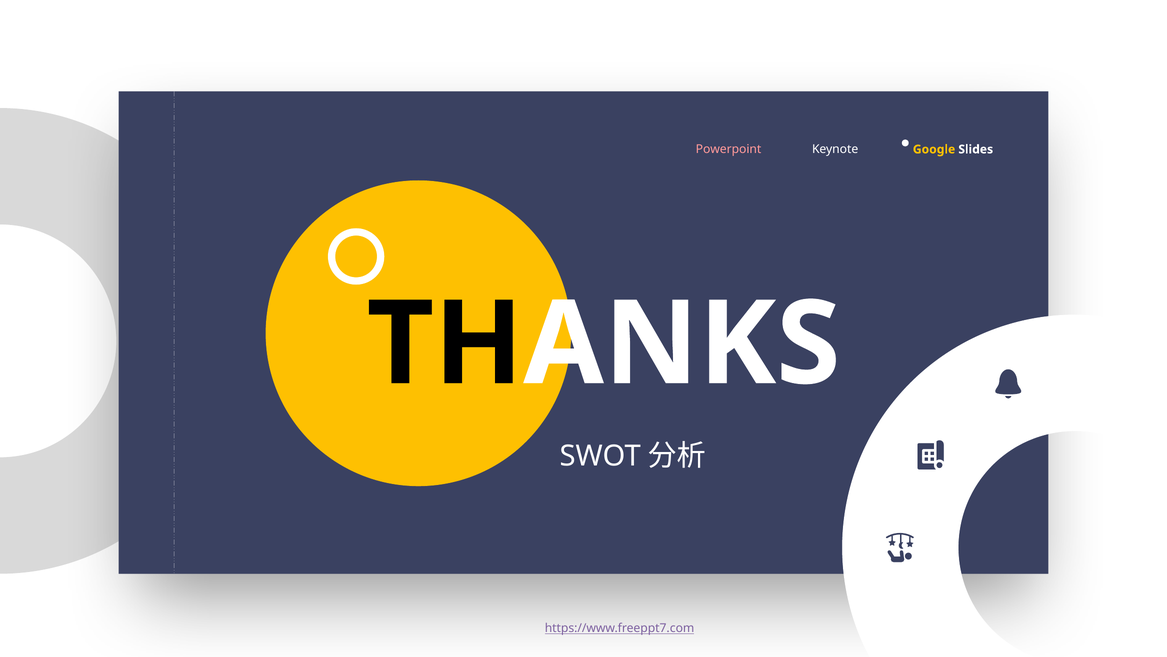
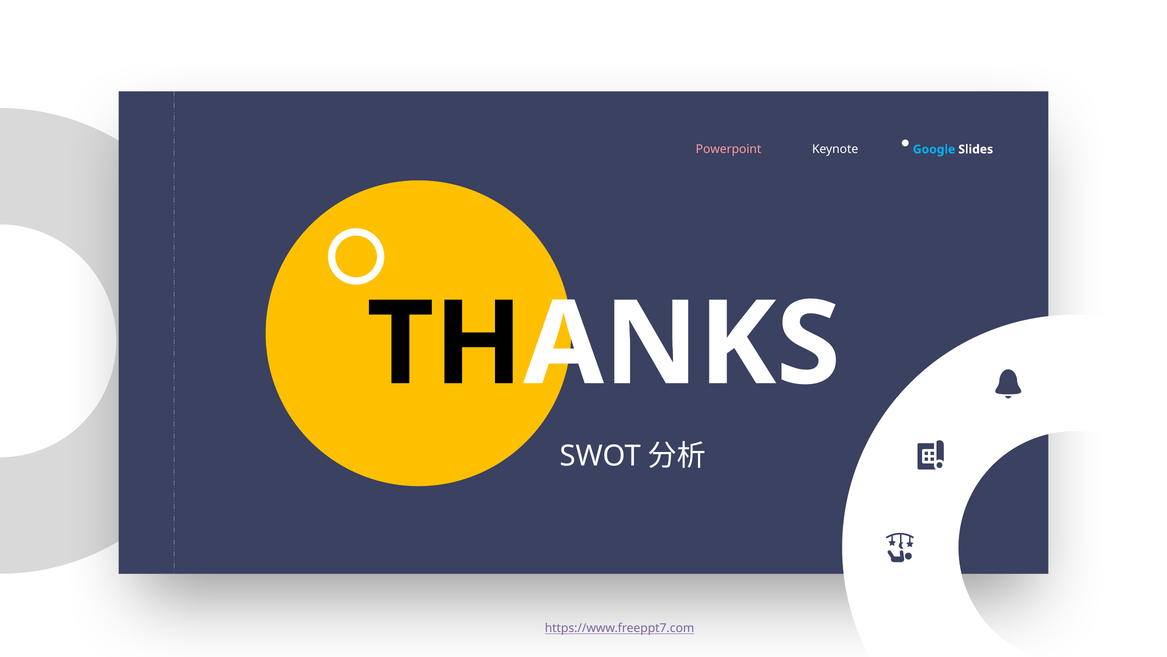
Google colour: yellow -> light blue
